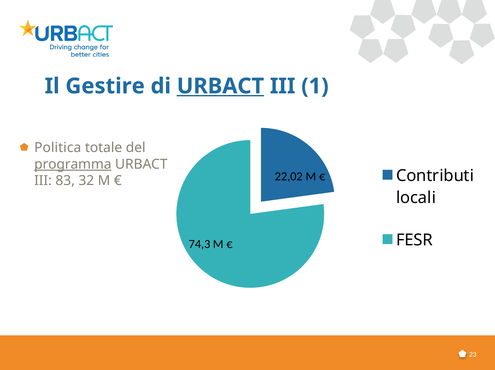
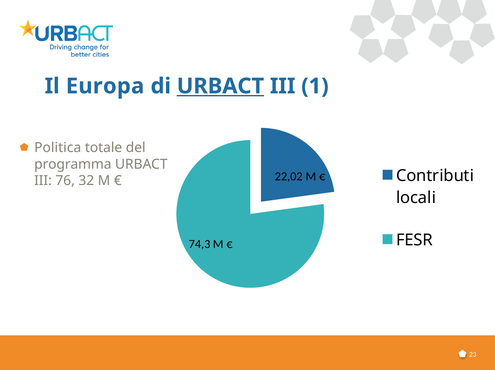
Gestire: Gestire -> Europa
programma underline: present -> none
83: 83 -> 76
